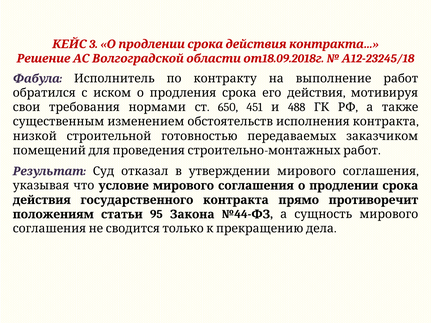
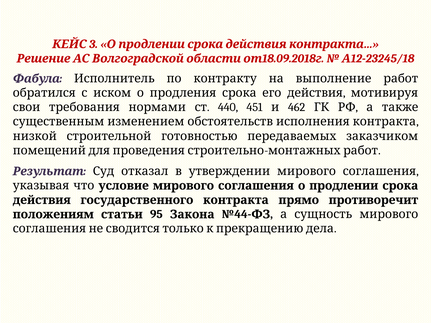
650: 650 -> 440
488: 488 -> 462
